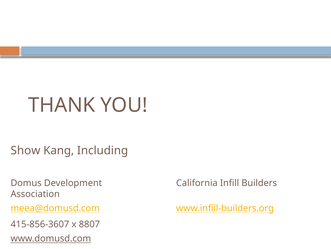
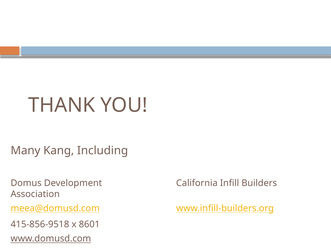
Show: Show -> Many
415-856-3607: 415-856-3607 -> 415-856-9518
8807: 8807 -> 8601
